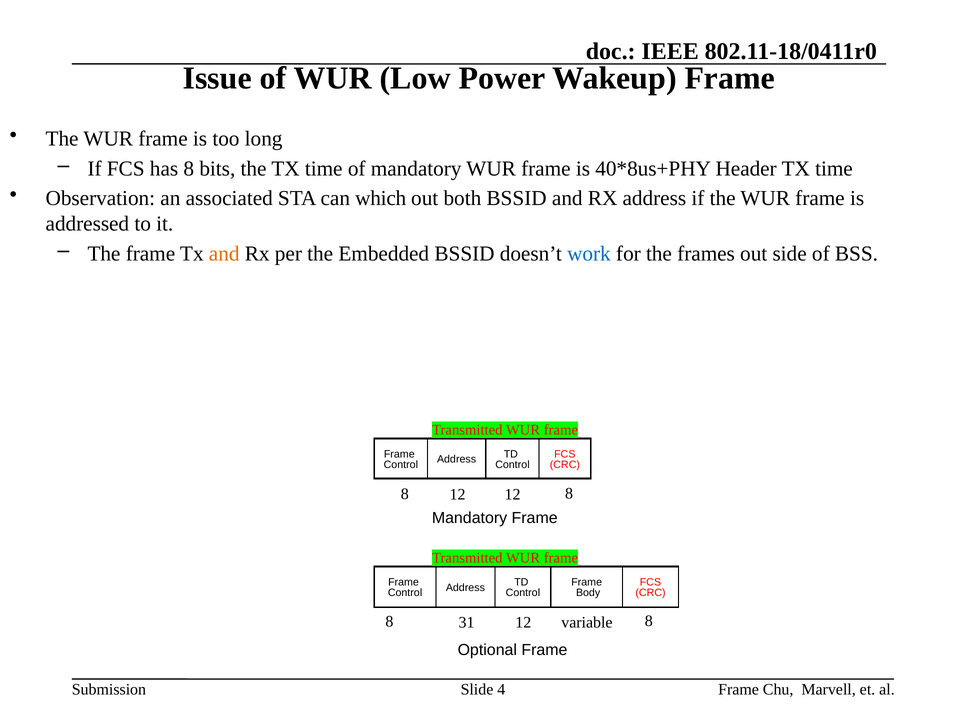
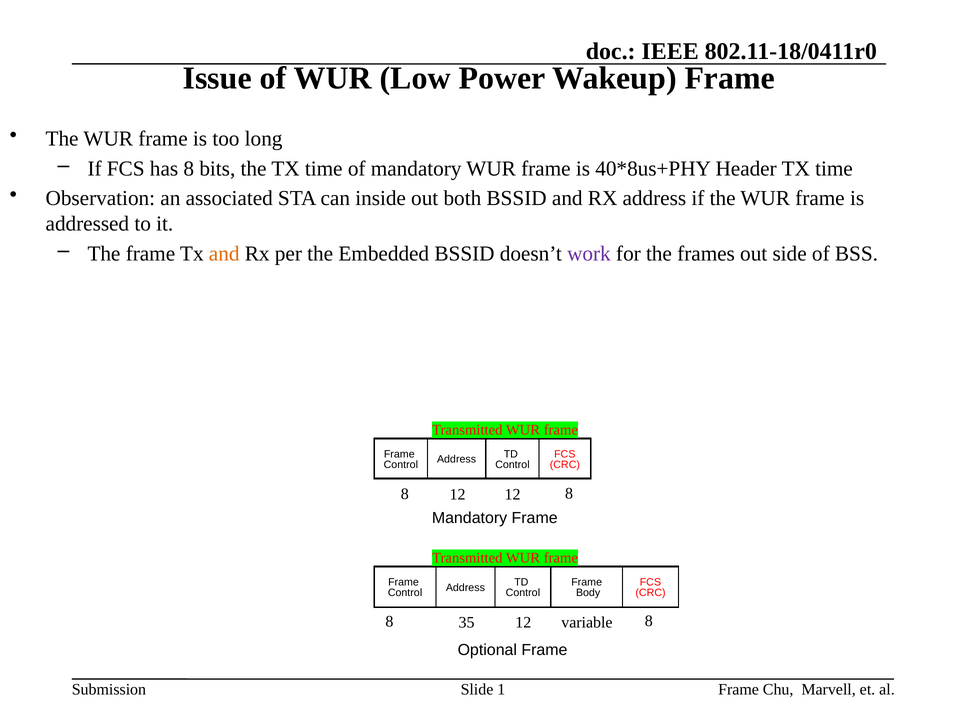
which: which -> inside
work colour: blue -> purple
31: 31 -> 35
4: 4 -> 1
